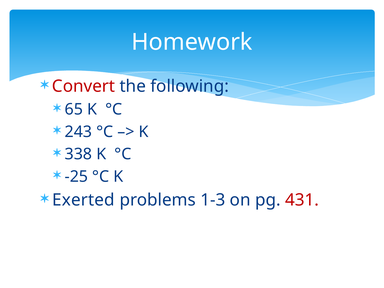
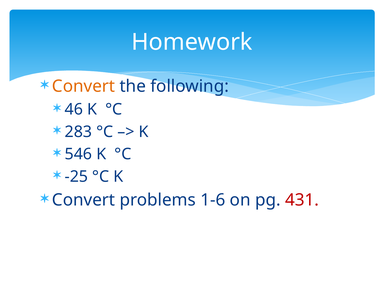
Convert at (84, 86) colour: red -> orange
65: 65 -> 46
243: 243 -> 283
338: 338 -> 546
Exerted at (83, 200): Exerted -> Convert
1-3: 1-3 -> 1-6
